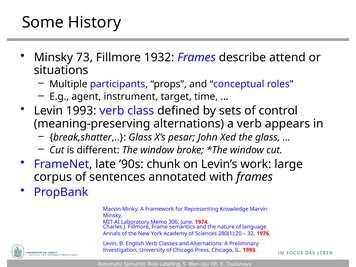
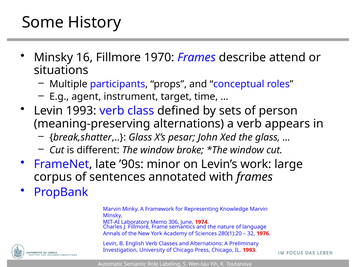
73: 73 -> 16
1932: 1932 -> 1970
control: control -> person
chunk: chunk -> minor
